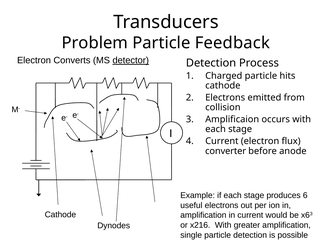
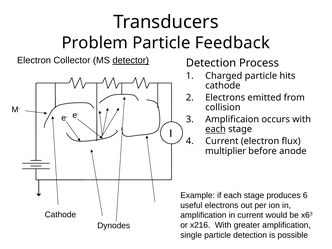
Converts: Converts -> Collector
each at (216, 129) underline: none -> present
converter: converter -> multiplier
